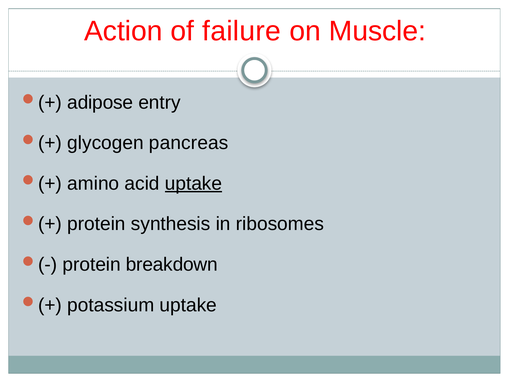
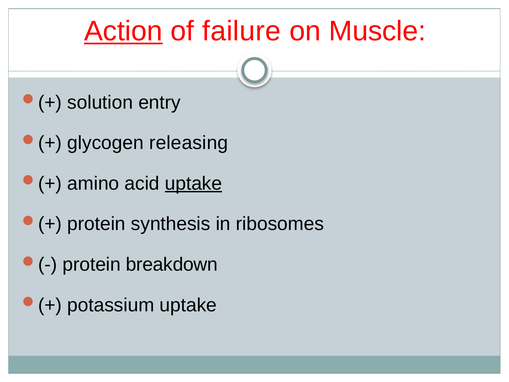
Action underline: none -> present
adipose: adipose -> solution
pancreas: pancreas -> releasing
